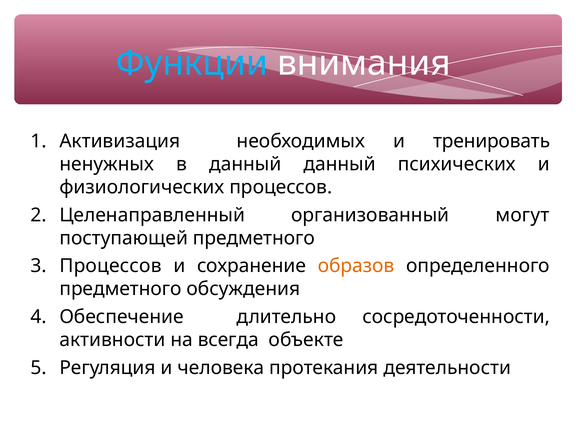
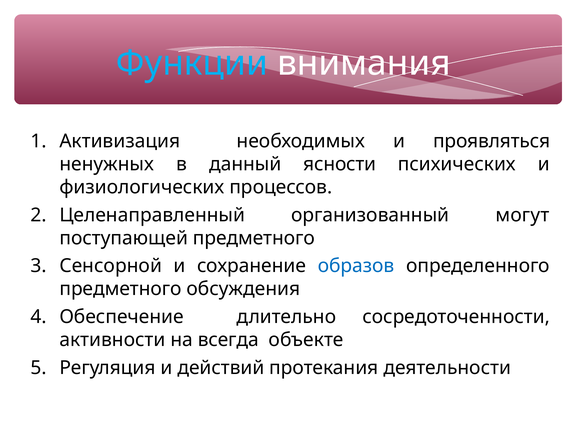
тренировать: тренировать -> проявляться
данный данный: данный -> ясности
Процессов at (111, 266): Процессов -> Сенсорной
образов colour: orange -> blue
человека: человека -> действий
